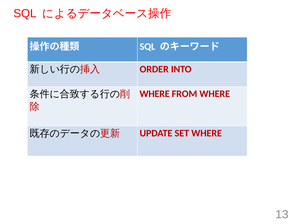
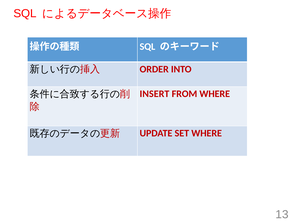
WHERE at (155, 94): WHERE -> INSERT
